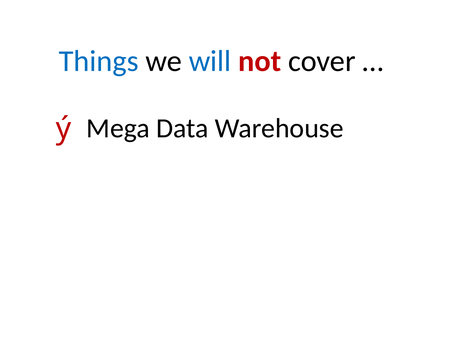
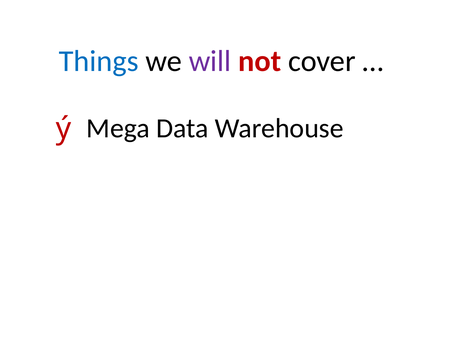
will colour: blue -> purple
